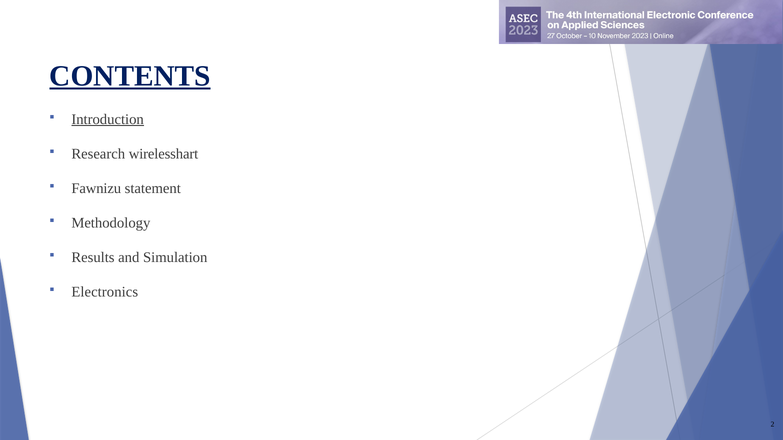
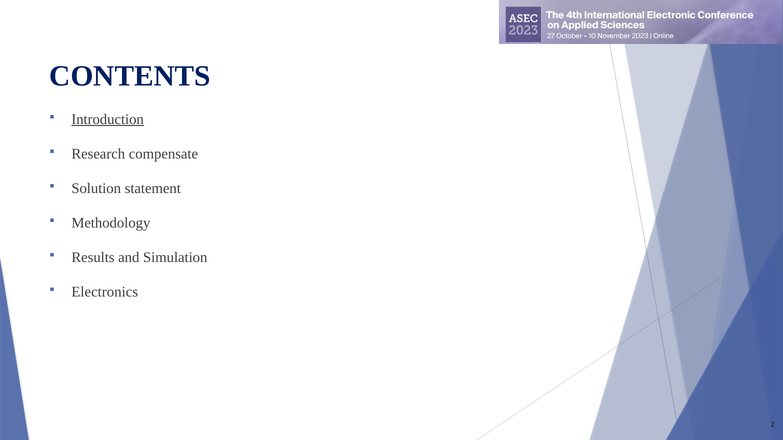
CONTENTS underline: present -> none
wirelesshart: wirelesshart -> compensate
Fawnizu: Fawnizu -> Solution
